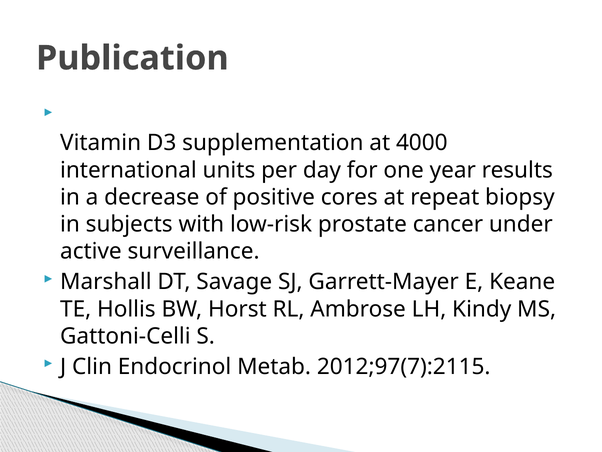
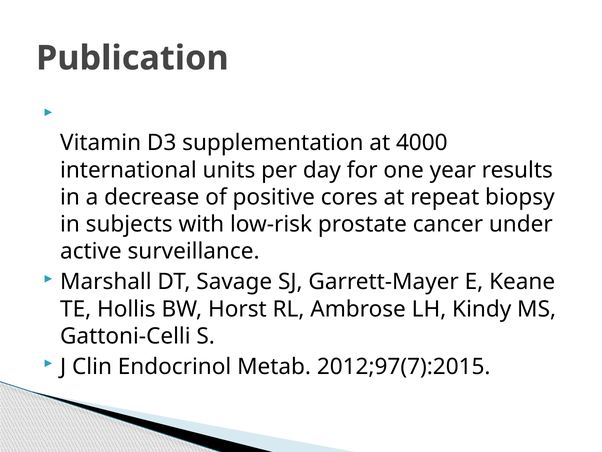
2012;97(7):2115: 2012;97(7):2115 -> 2012;97(7):2015
